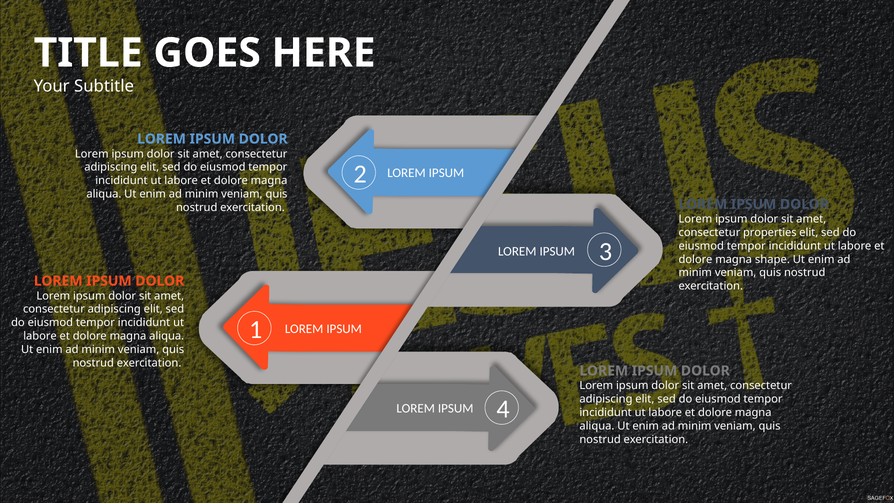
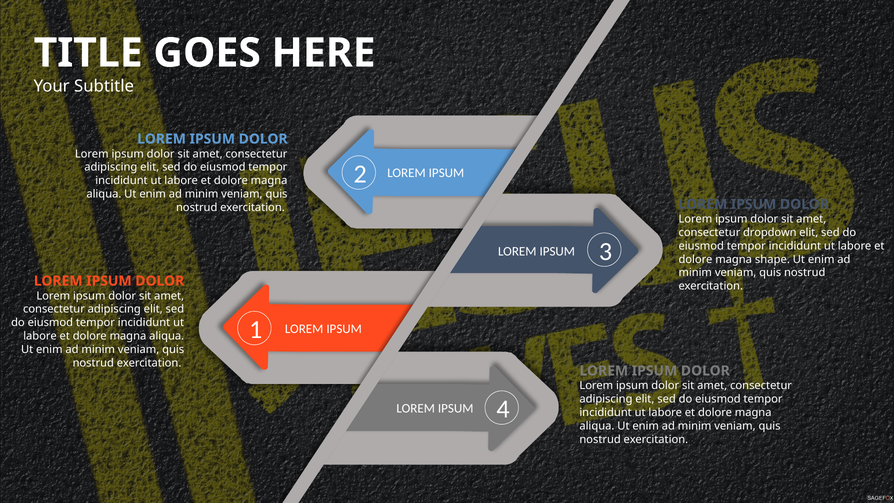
properties: properties -> dropdown
